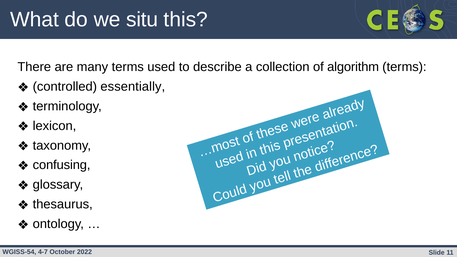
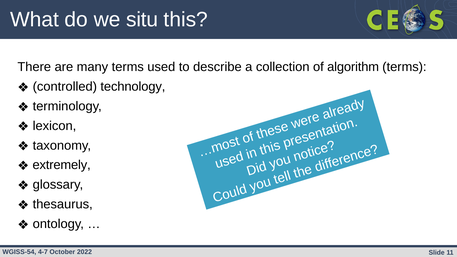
essentially: essentially -> technology
confusing: confusing -> extremely
